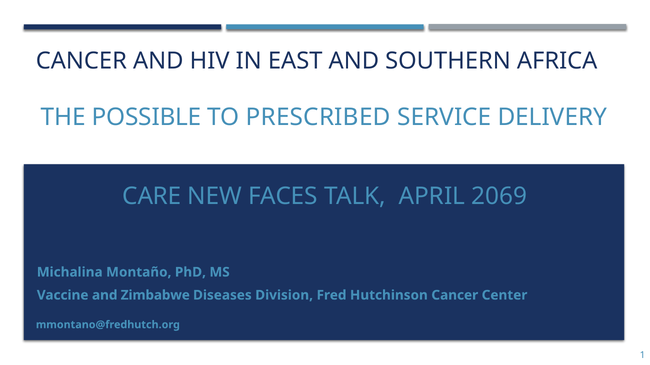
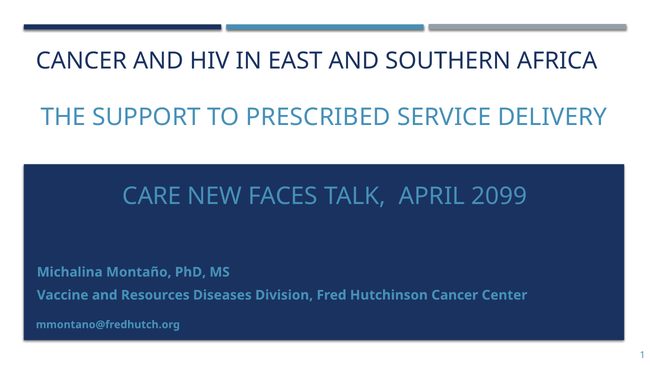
POSSIBLE: POSSIBLE -> SUPPORT
2069: 2069 -> 2099
Zimbabwe: Zimbabwe -> Resources
